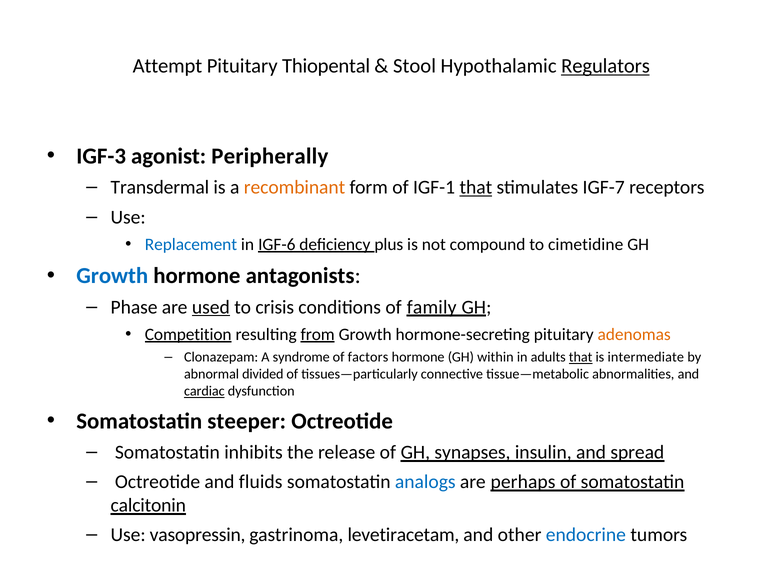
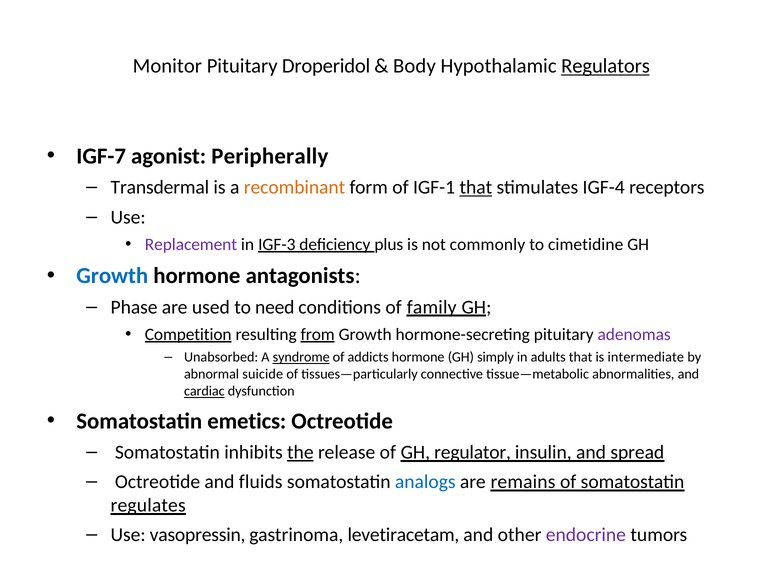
Attempt: Attempt -> Monitor
Thiopental: Thiopental -> Droperidol
Stool: Stool -> Body
IGF-3: IGF-3 -> IGF-7
IGF-7: IGF-7 -> IGF-4
Replacement colour: blue -> purple
IGF-6: IGF-6 -> IGF-3
compound: compound -> commonly
used underline: present -> none
crisis: crisis -> need
adenomas colour: orange -> purple
Clonazepam: Clonazepam -> Unabsorbed
syndrome underline: none -> present
factors: factors -> addicts
within: within -> simply
that at (581, 357) underline: present -> none
divided: divided -> suicide
steeper: steeper -> emetics
the underline: none -> present
synapses: synapses -> regulator
perhaps: perhaps -> remains
calcitonin: calcitonin -> regulates
endocrine colour: blue -> purple
